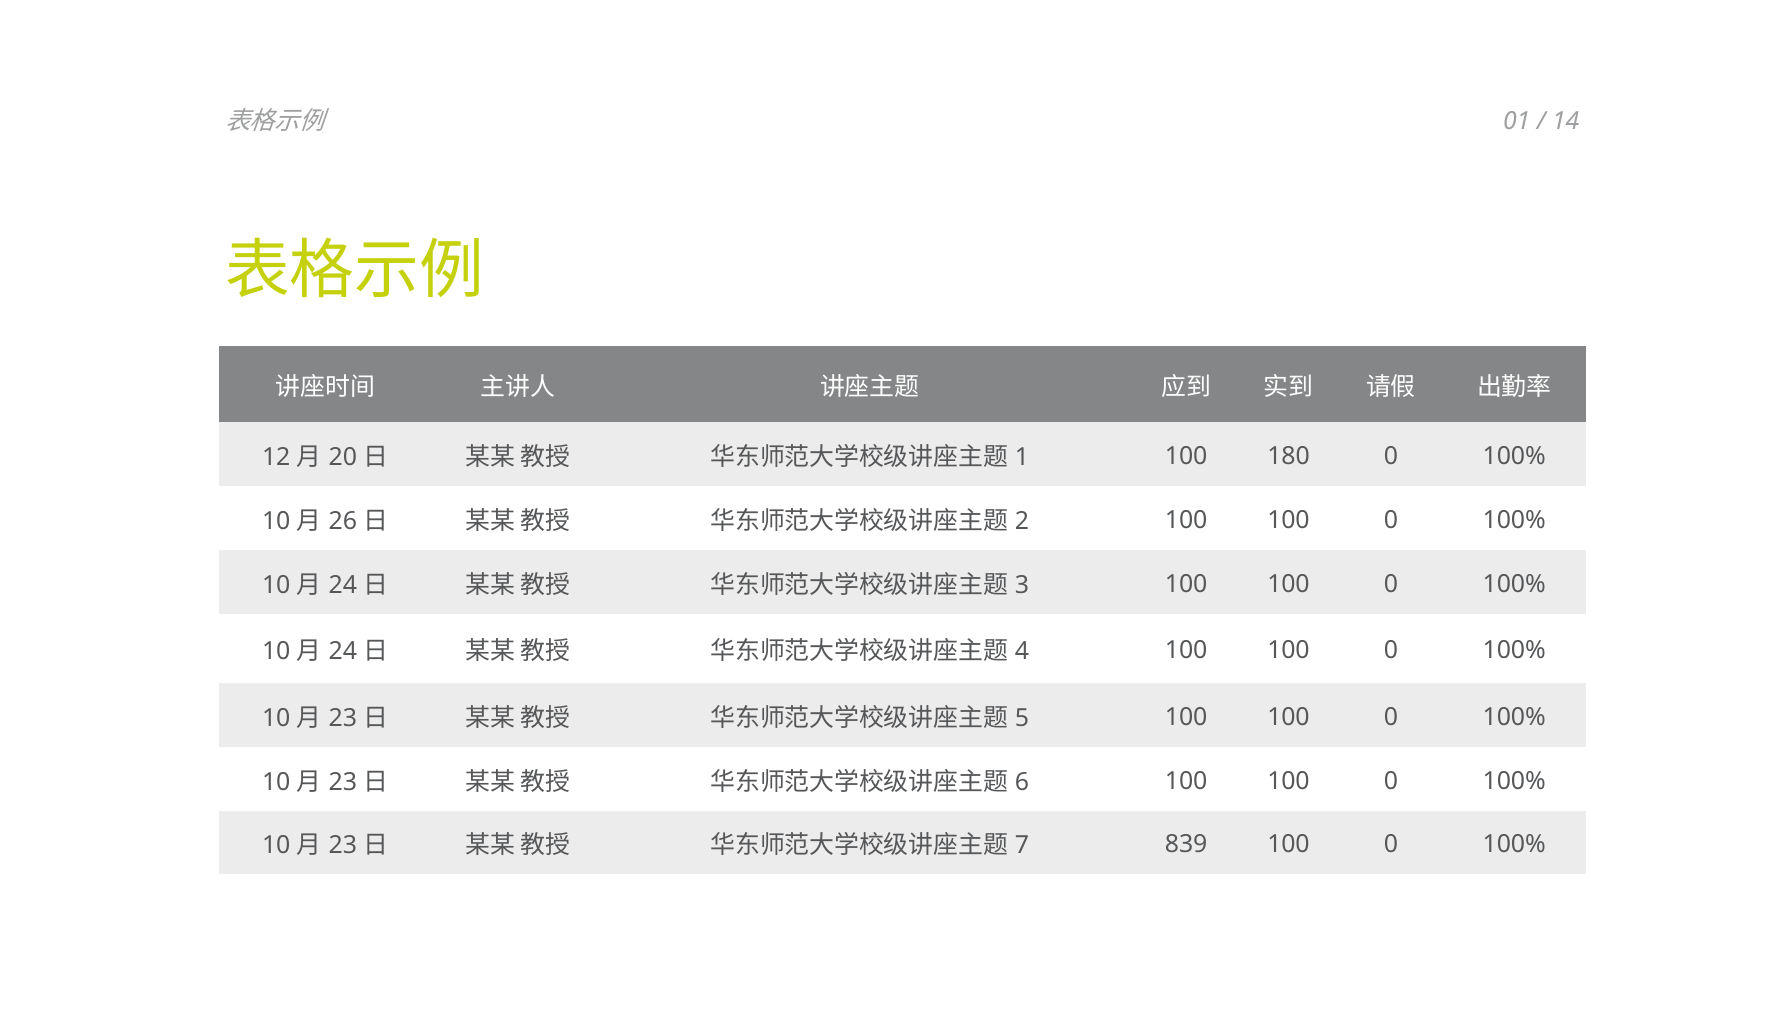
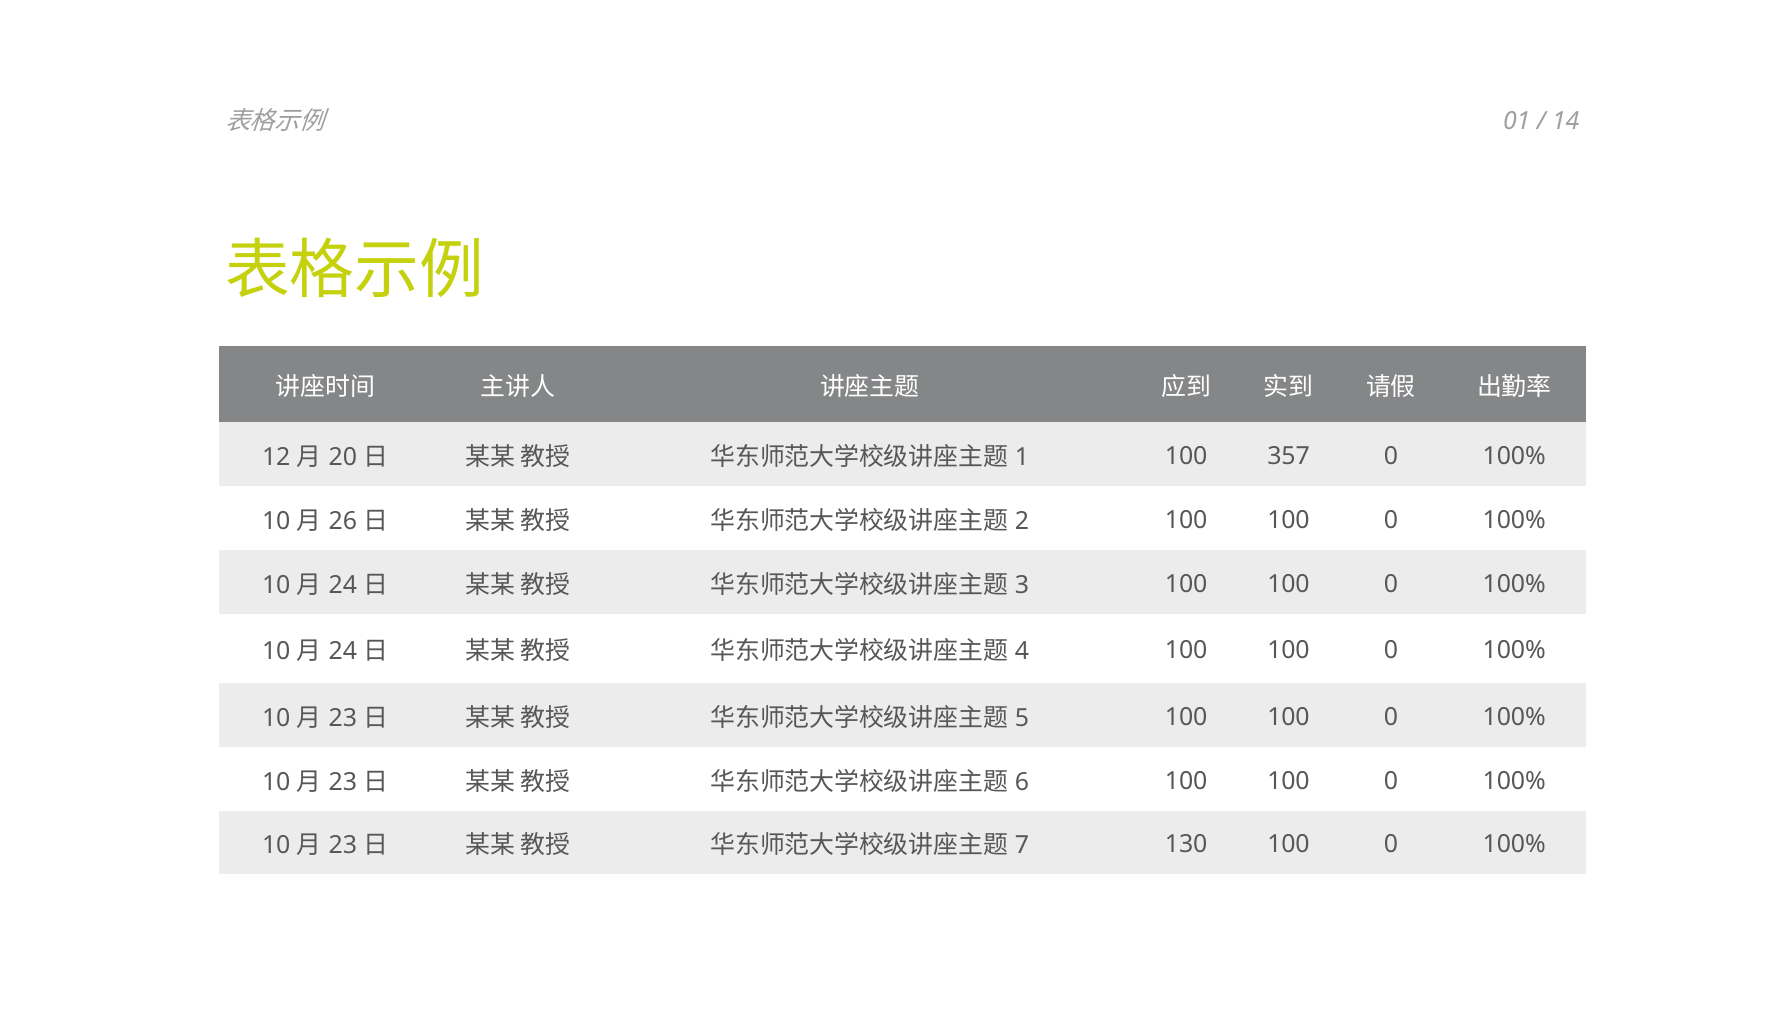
180: 180 -> 357
839: 839 -> 130
